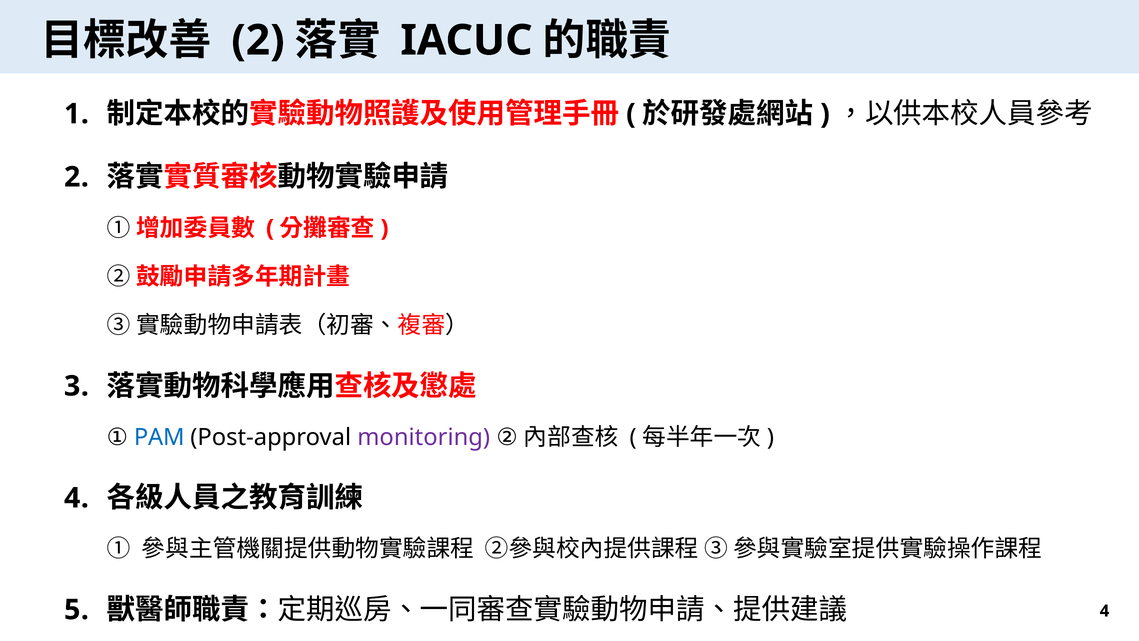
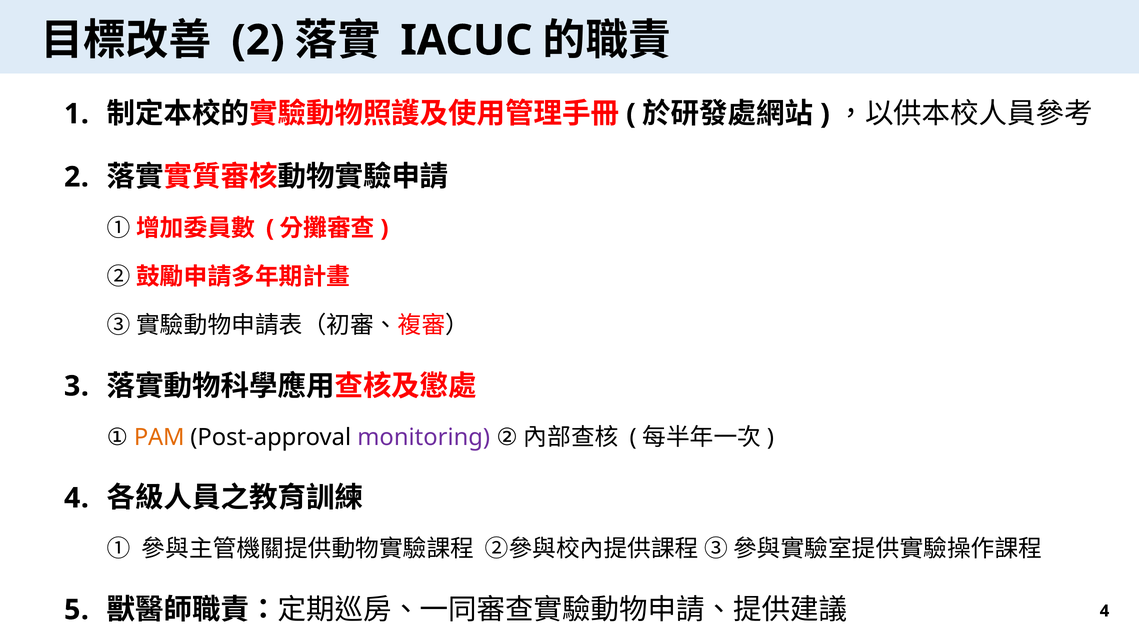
PAM colour: blue -> orange
